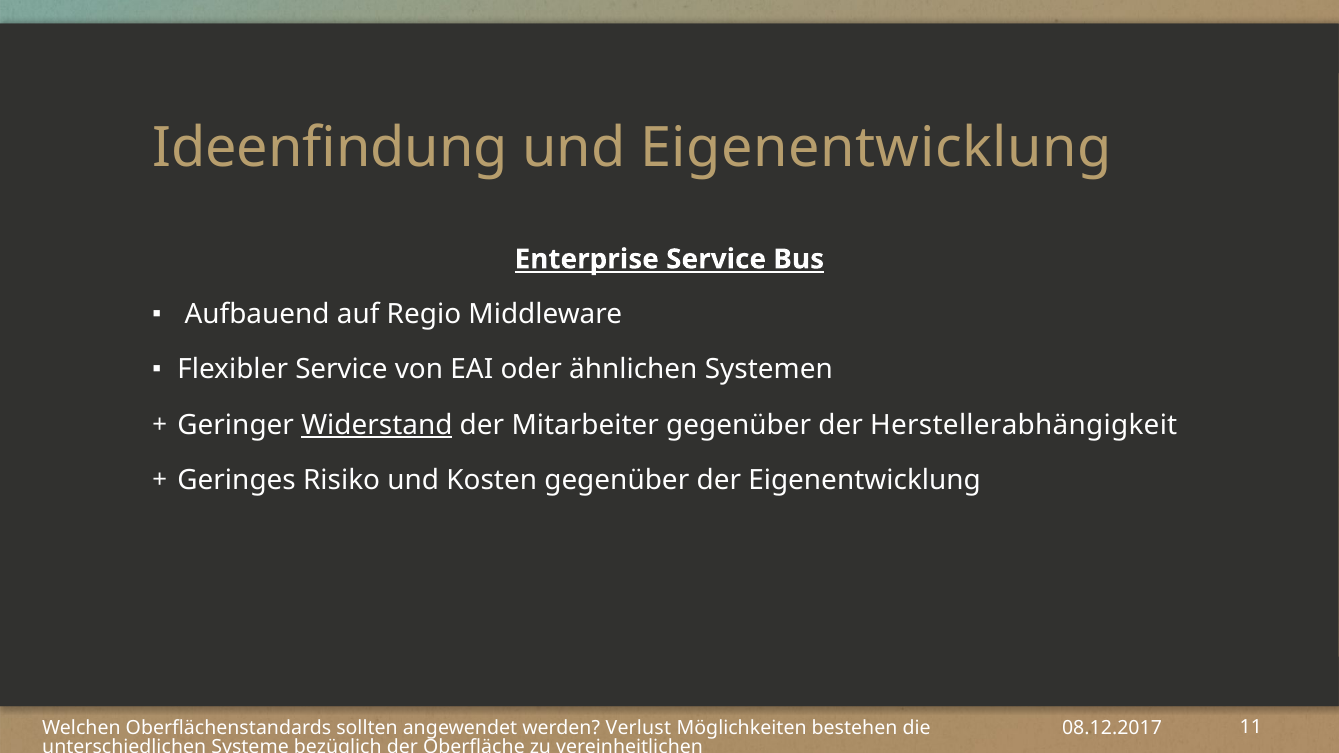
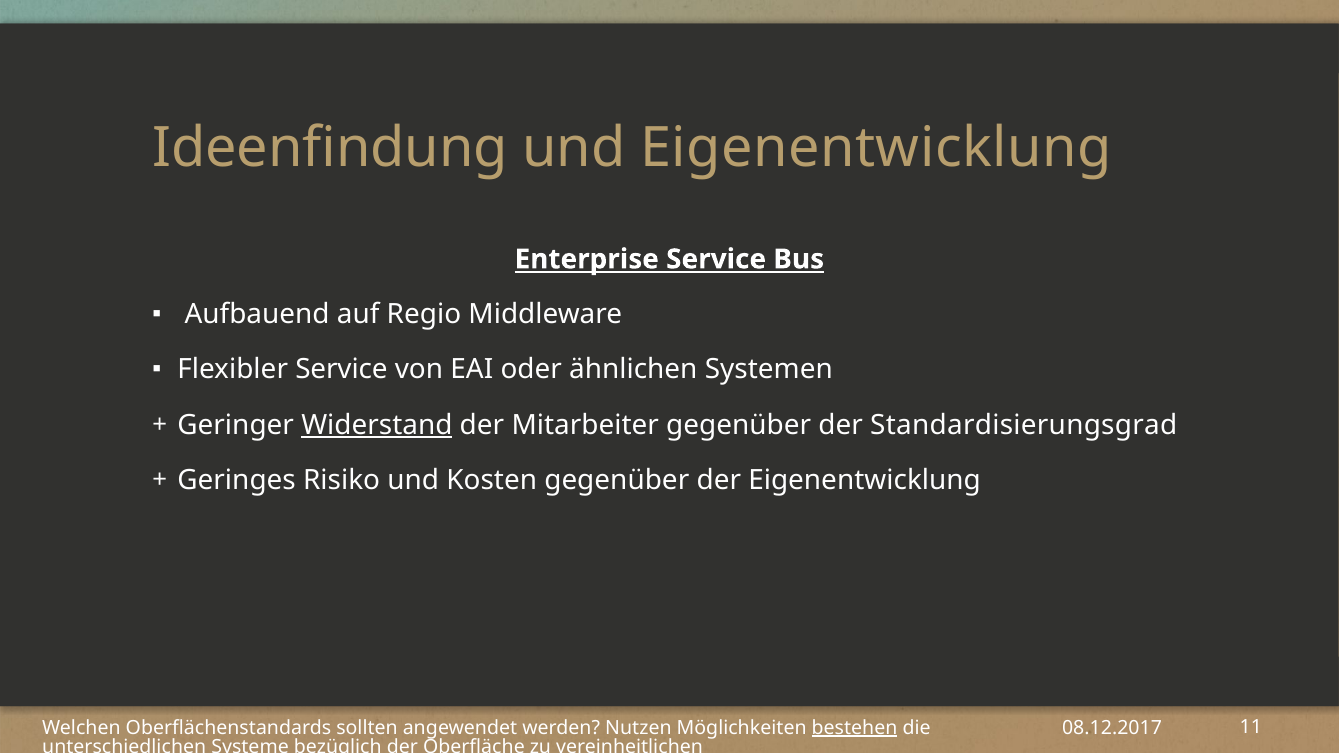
Herstellerabhängigkeit: Herstellerabhängigkeit -> Standardisierungsgrad
Verlust: Verlust -> Nutzen
bestehen underline: none -> present
